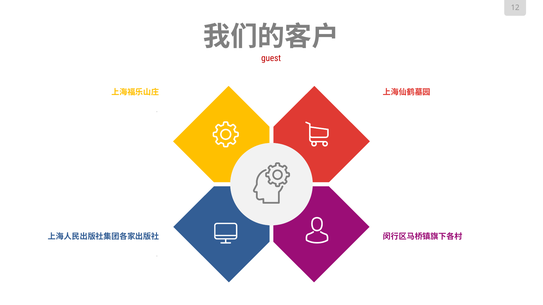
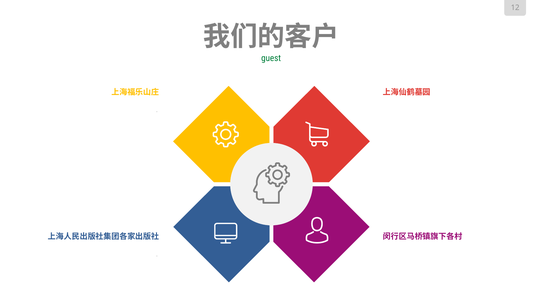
guest colour: red -> green
